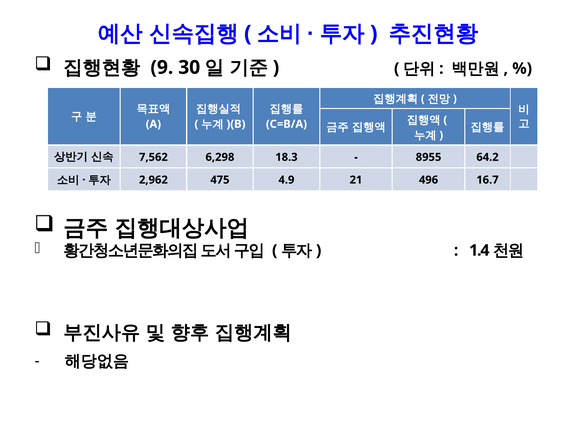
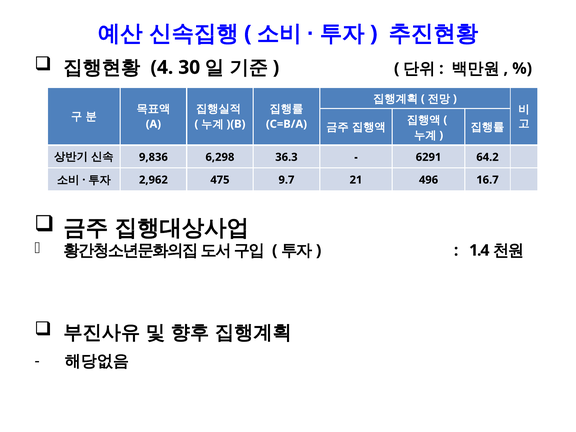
9: 9 -> 4
7,562: 7,562 -> 9,836
18.3: 18.3 -> 36.3
8955: 8955 -> 6291
4.9: 4.9 -> 9.7
